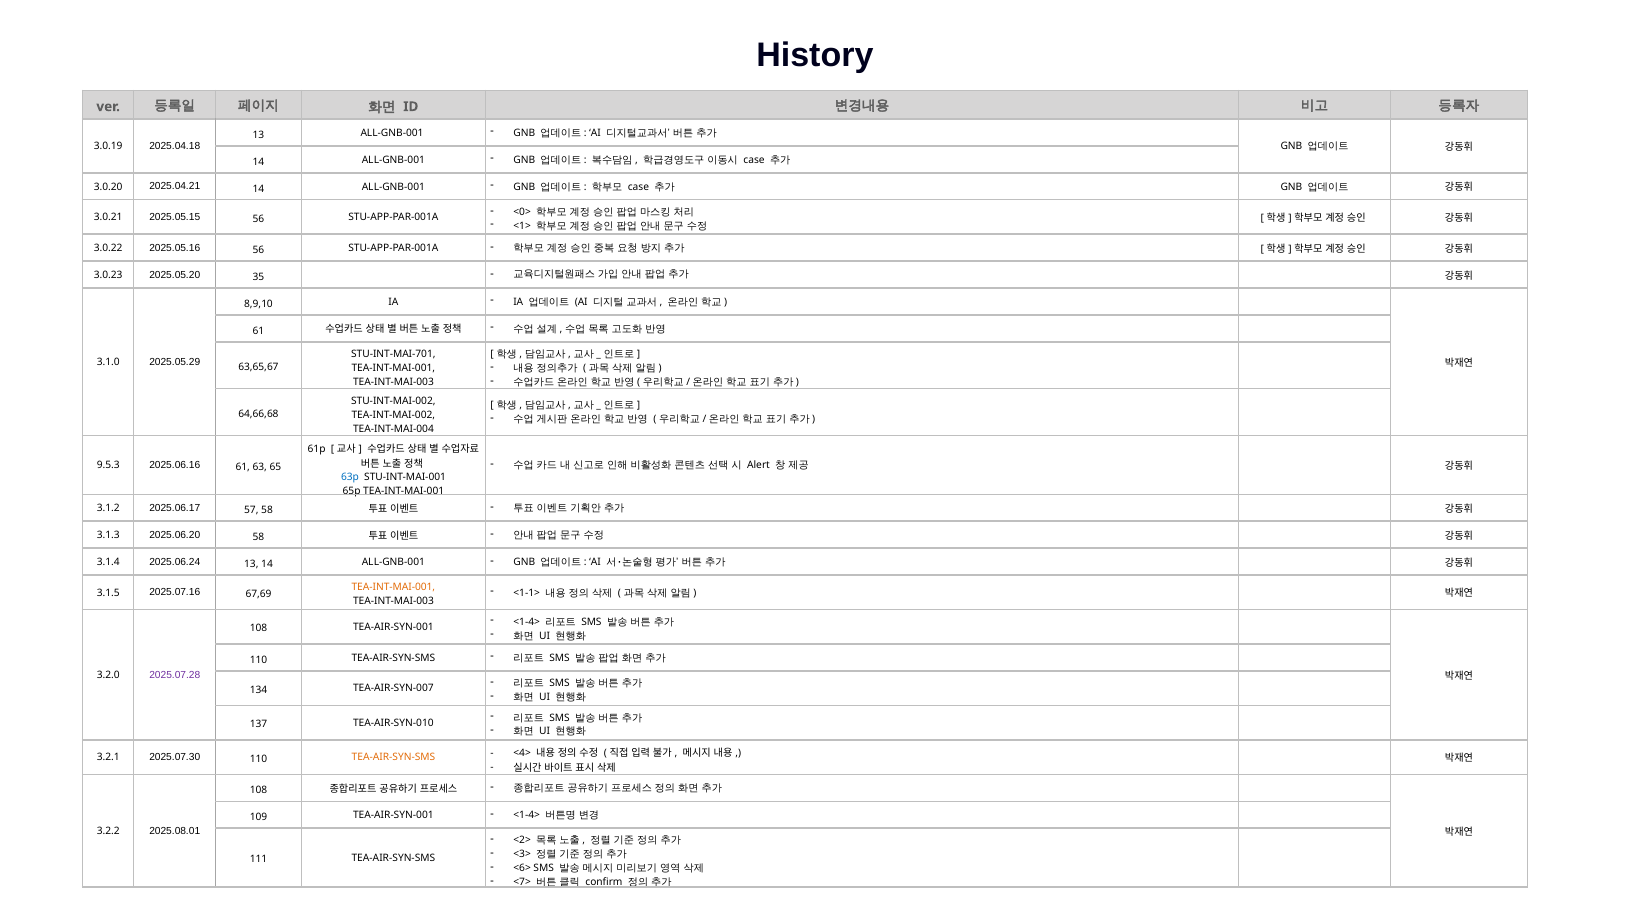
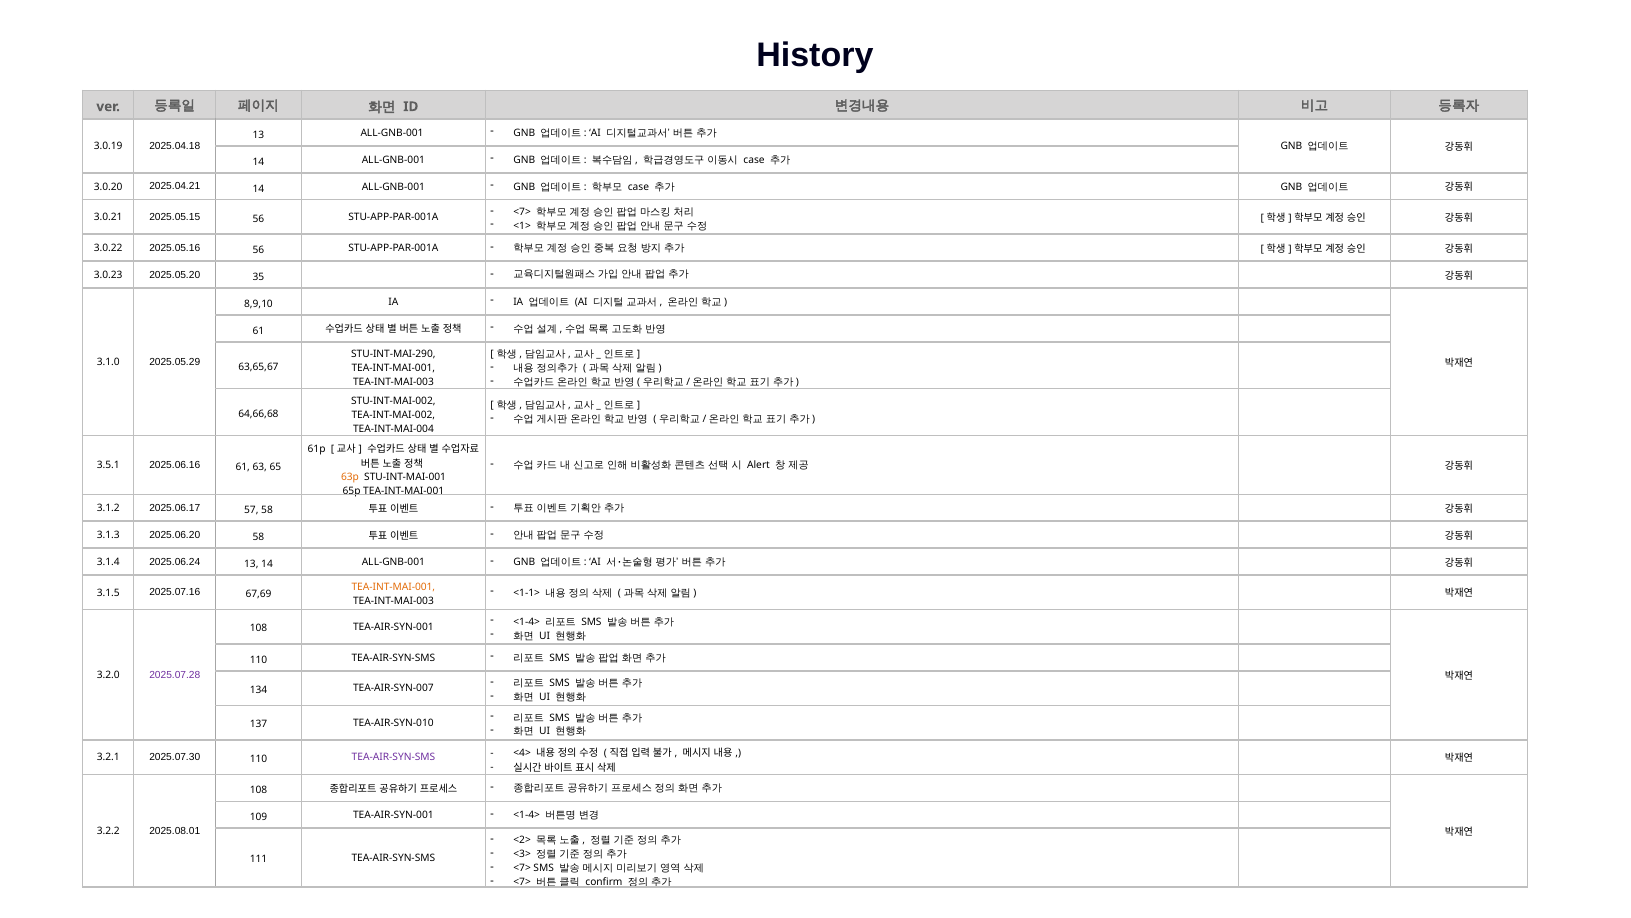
<0> at (522, 212): <0> -> <7>
STU-INT-MAI-701: STU-INT-MAI-701 -> STU-INT-MAI-290
9.5.3: 9.5.3 -> 3.5.1
63p colour: blue -> orange
TEA-AIR-SYN-SMS at (393, 757) colour: orange -> purple
<6> at (522, 868): <6> -> <7>
